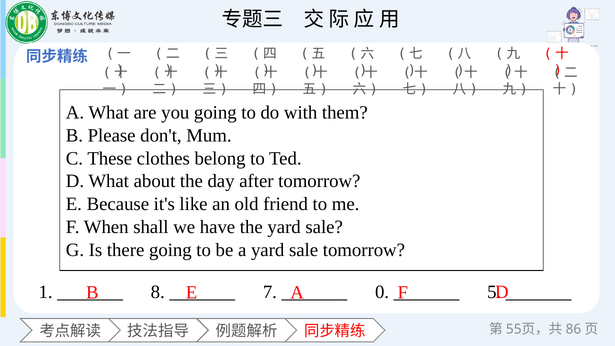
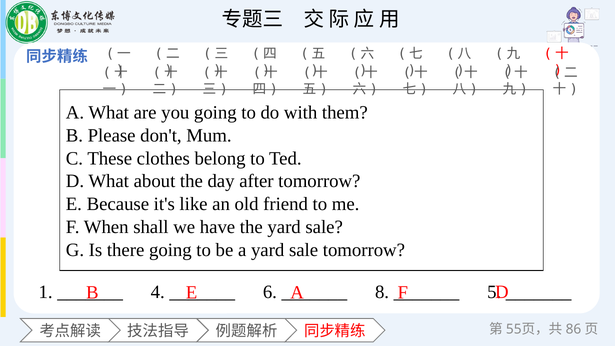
8: 8 -> 4
7: 7 -> 6
0: 0 -> 8
